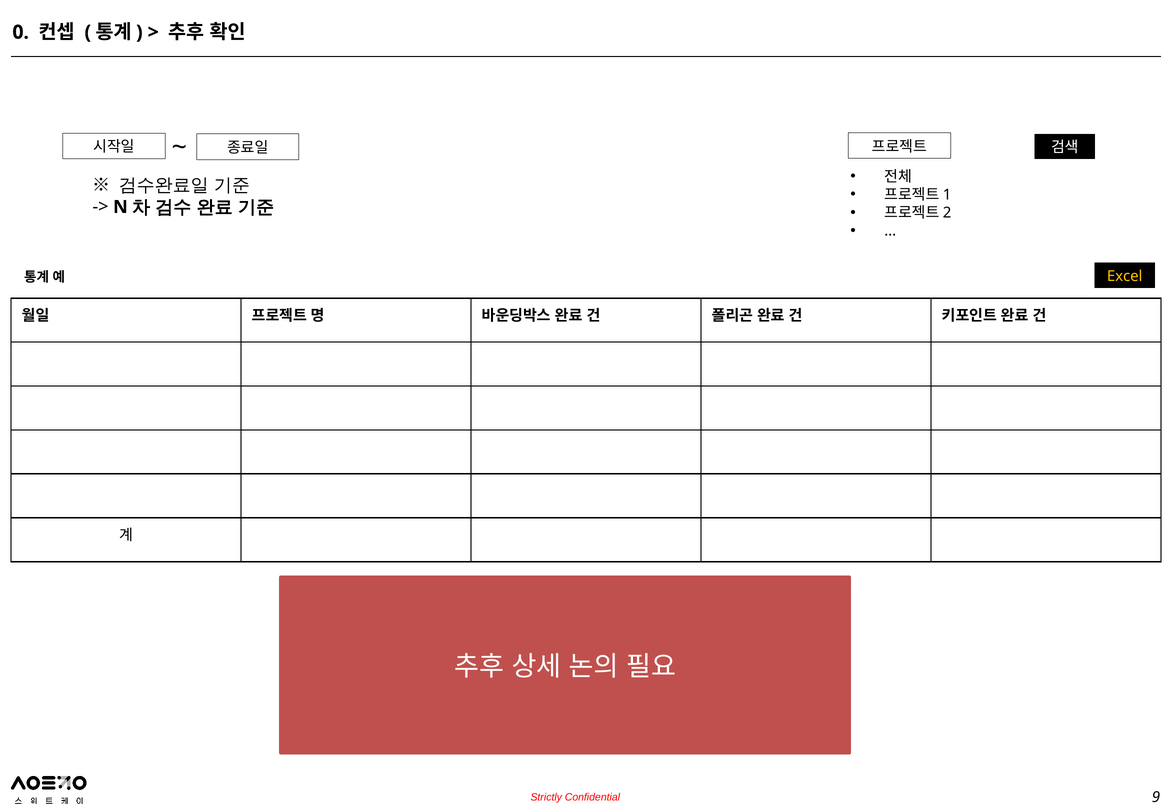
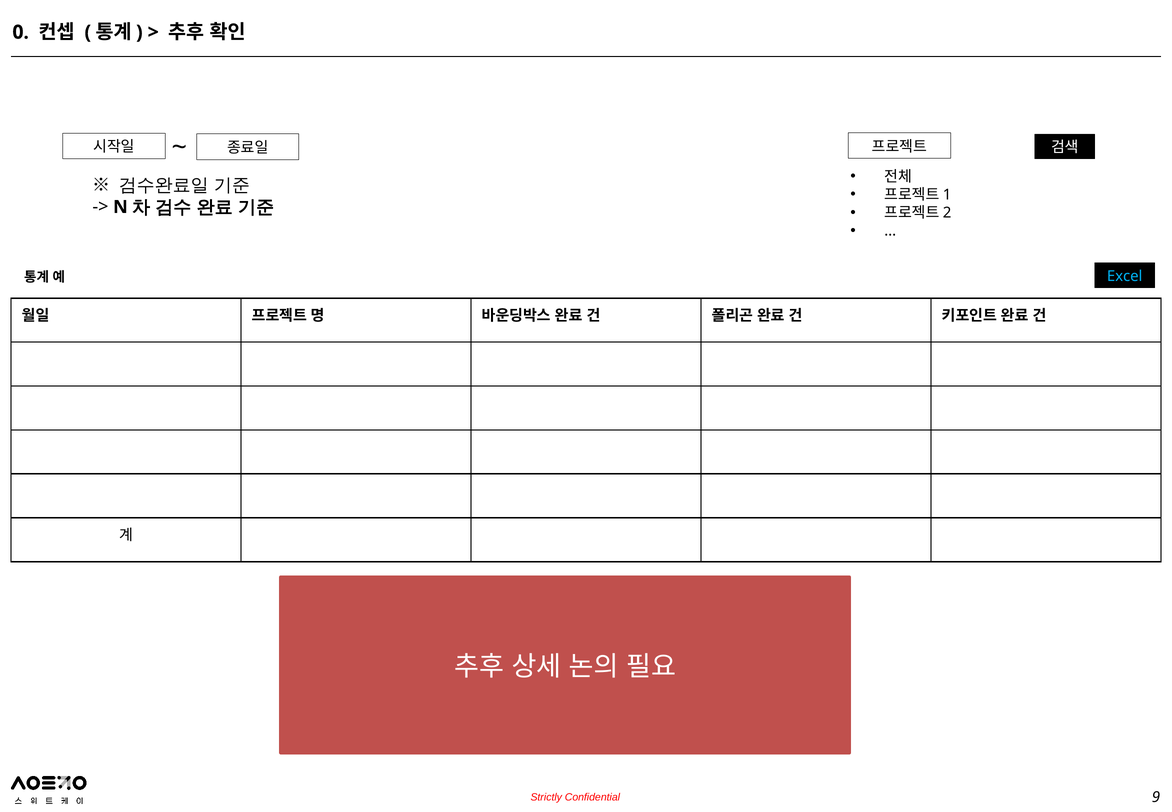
Excel colour: yellow -> light blue
